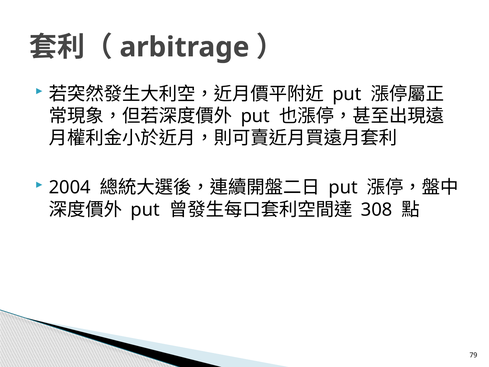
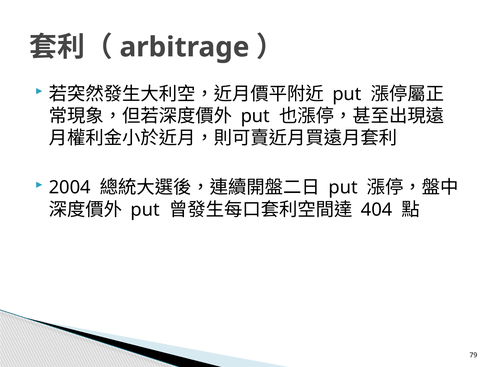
308: 308 -> 404
